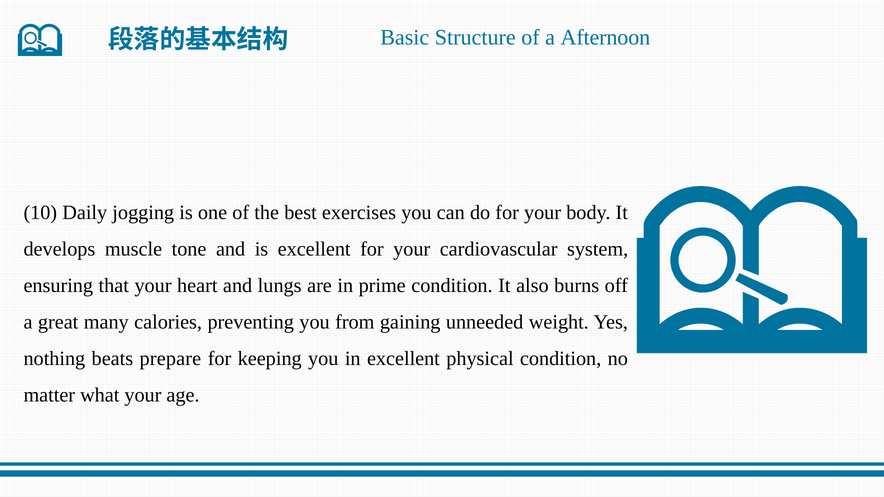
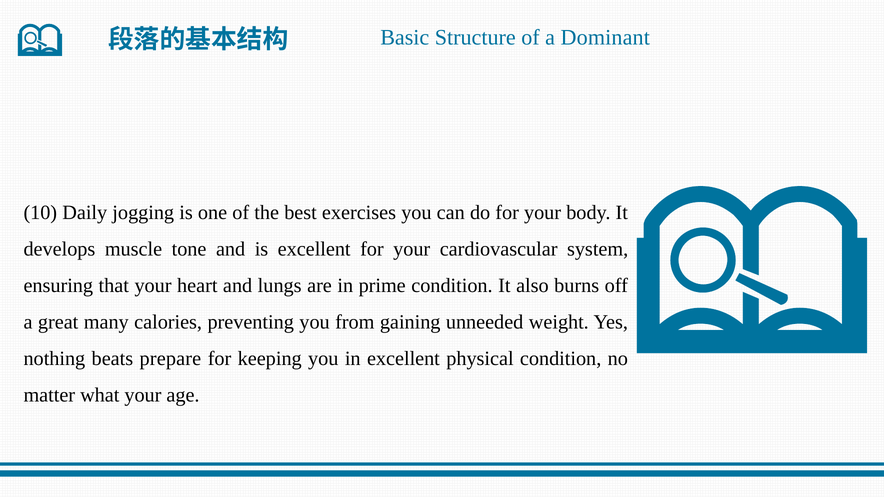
Afternoon: Afternoon -> Dominant
